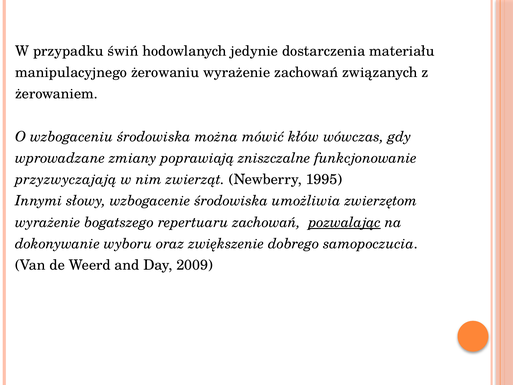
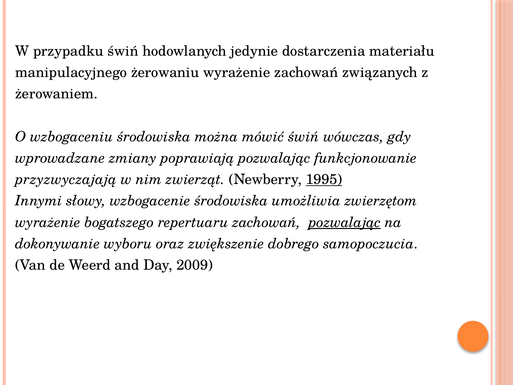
mówić kłów: kłów -> świń
poprawiają zniszczalne: zniszczalne -> pozwalając
1995 underline: none -> present
